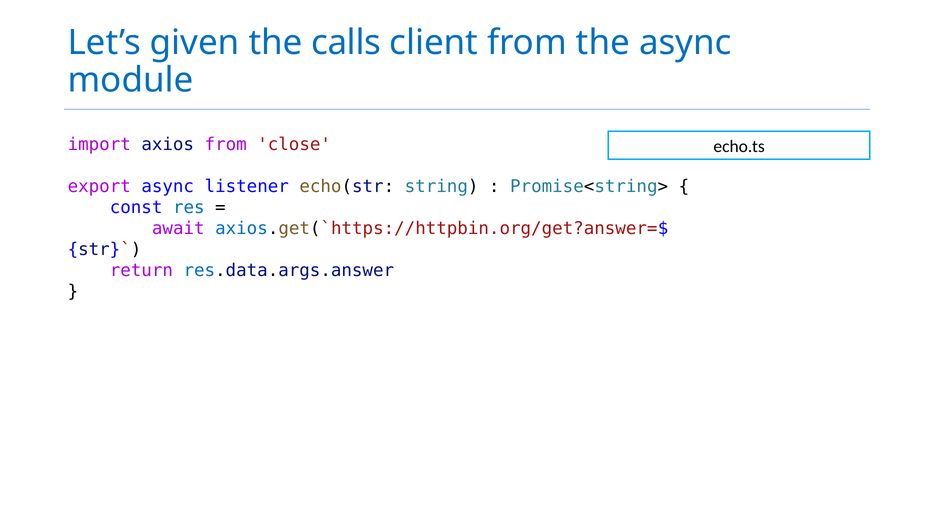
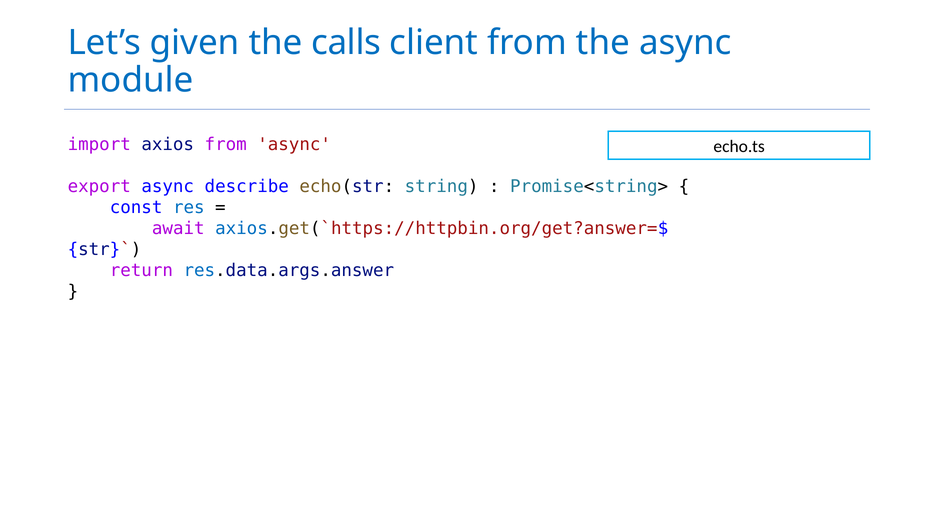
from close: close -> async
listener: listener -> describe
